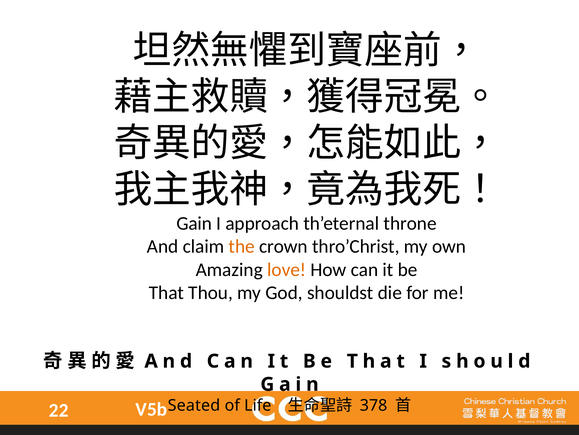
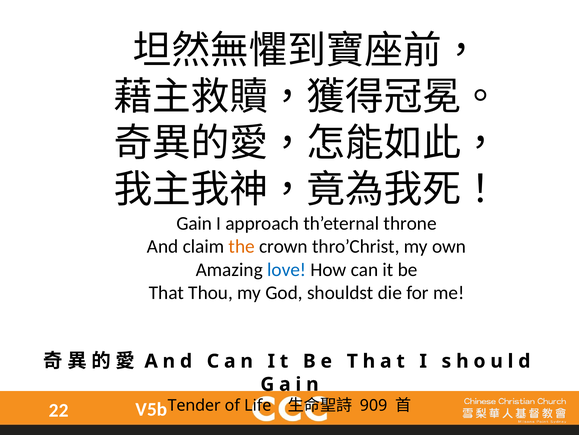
love colour: orange -> blue
Seated: Seated -> Tender
378: 378 -> 909
